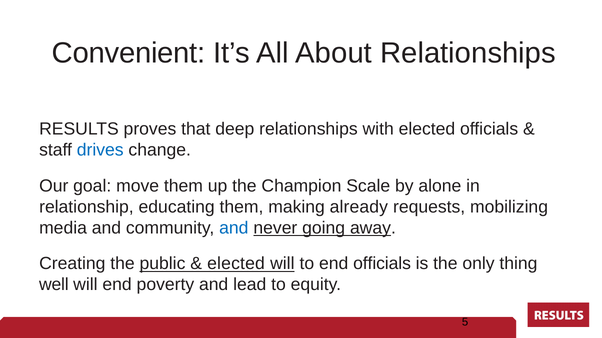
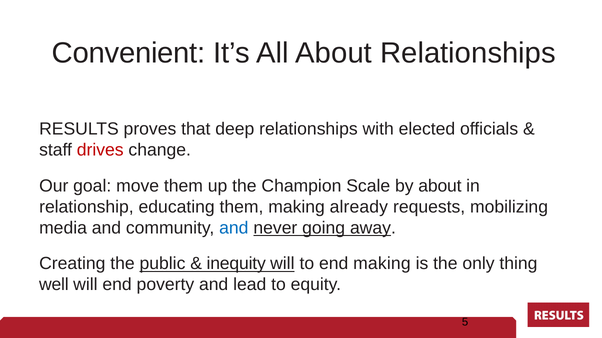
drives colour: blue -> red
by alone: alone -> about
elected at (236, 264): elected -> inequity
end officials: officials -> making
